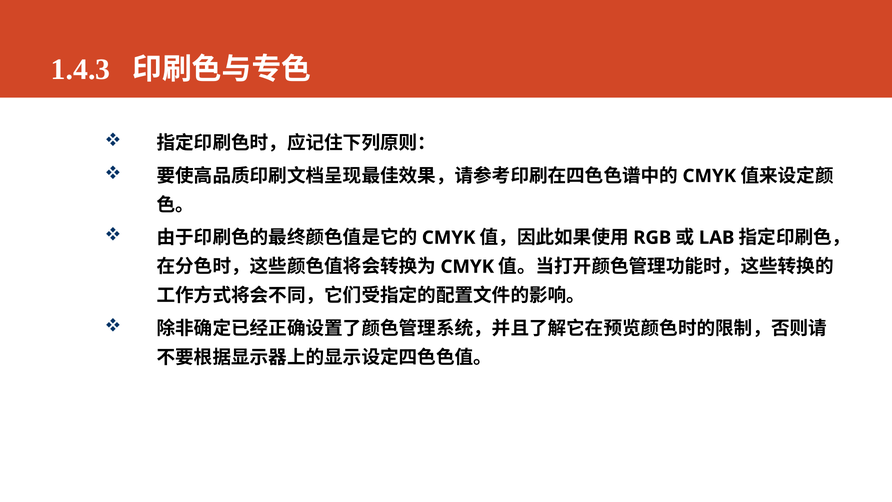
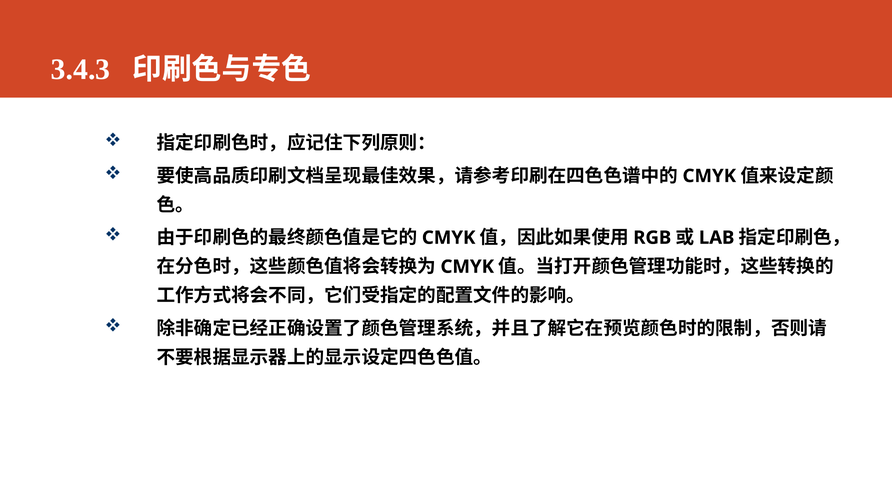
1.4.3: 1.4.3 -> 3.4.3
